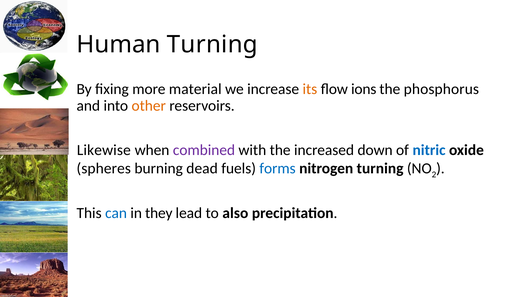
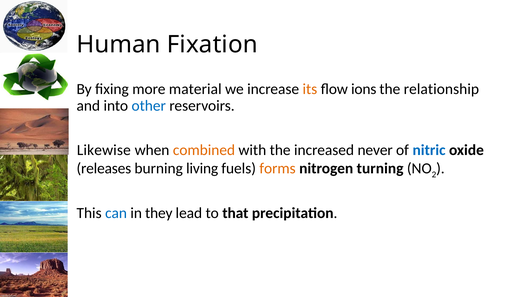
Human Turning: Turning -> Fixation
phosphorus: phosphorus -> relationship
other colour: orange -> blue
combined colour: purple -> orange
down: down -> never
spheres: spheres -> releases
dead: dead -> living
forms colour: blue -> orange
also: also -> that
